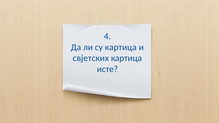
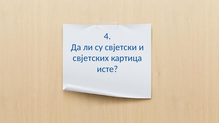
су картица: картица -> свјетски
